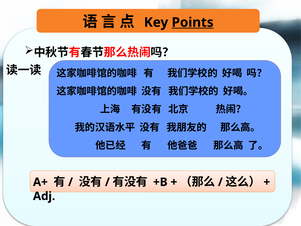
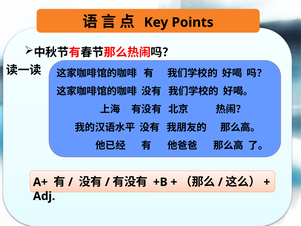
Points underline: present -> none
